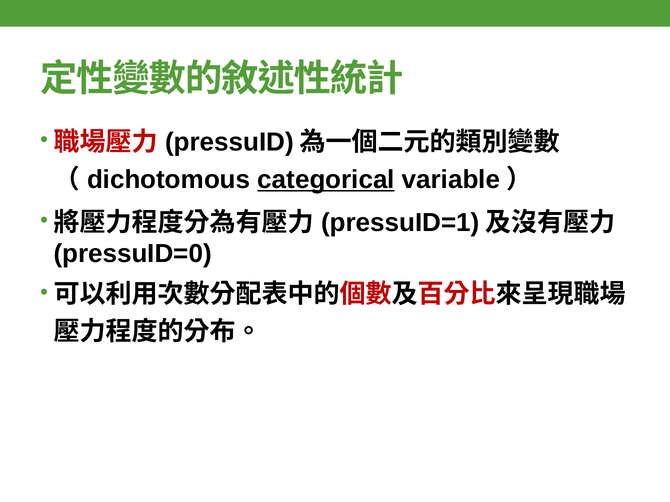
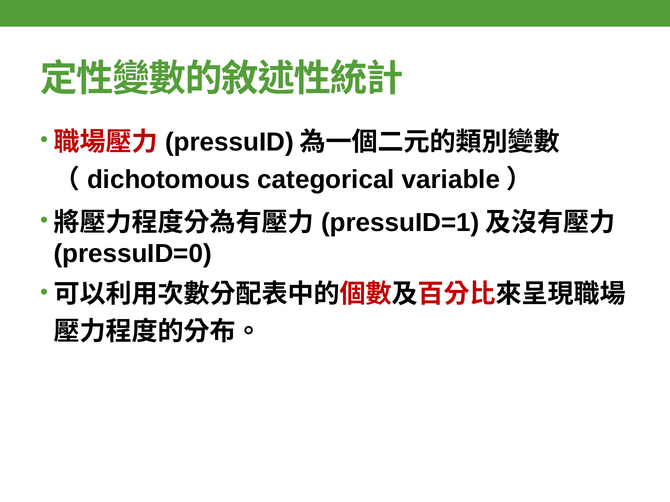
categorical underline: present -> none
